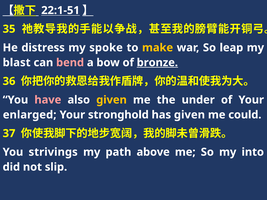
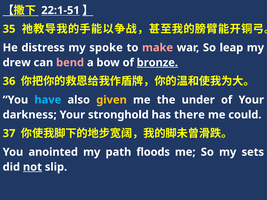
make colour: yellow -> pink
blast: blast -> drew
have colour: pink -> light blue
enlarged: enlarged -> darkness
has given: given -> there
strivings: strivings -> anointed
above: above -> floods
into: into -> sets
not underline: none -> present
